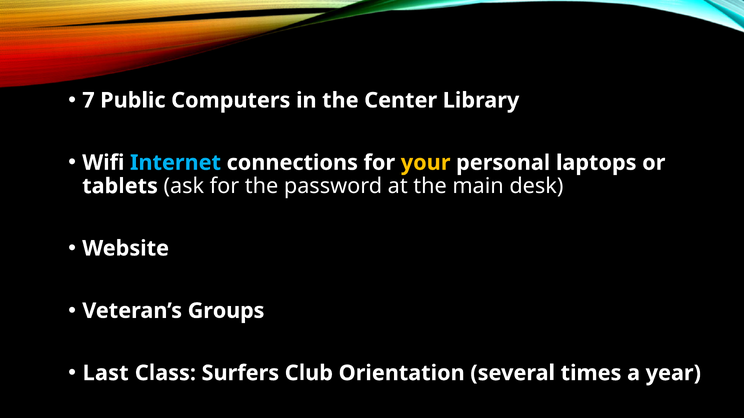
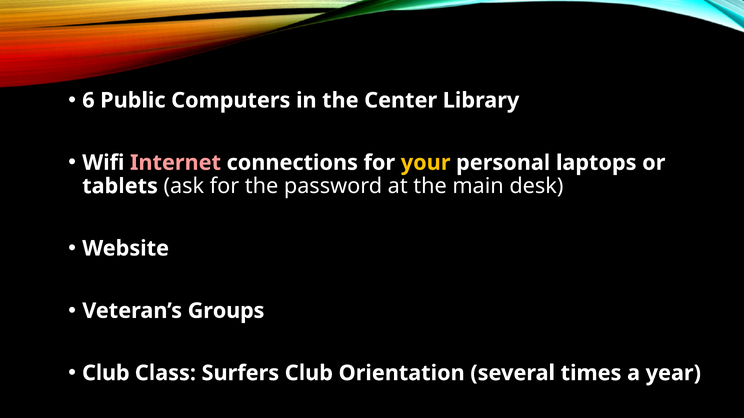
7: 7 -> 6
Internet colour: light blue -> pink
Last at (106, 373): Last -> Club
